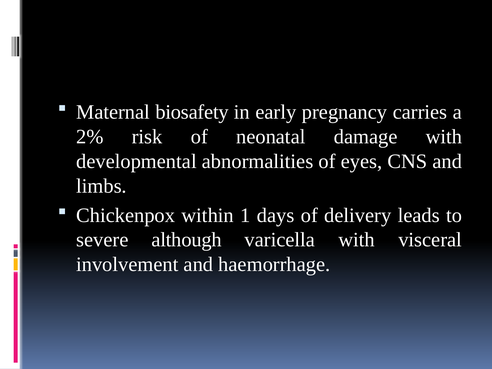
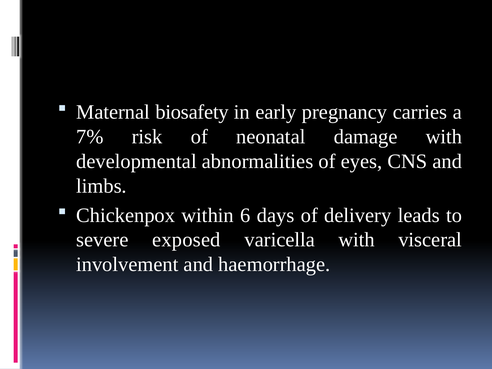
2%: 2% -> 7%
1: 1 -> 6
although: although -> exposed
